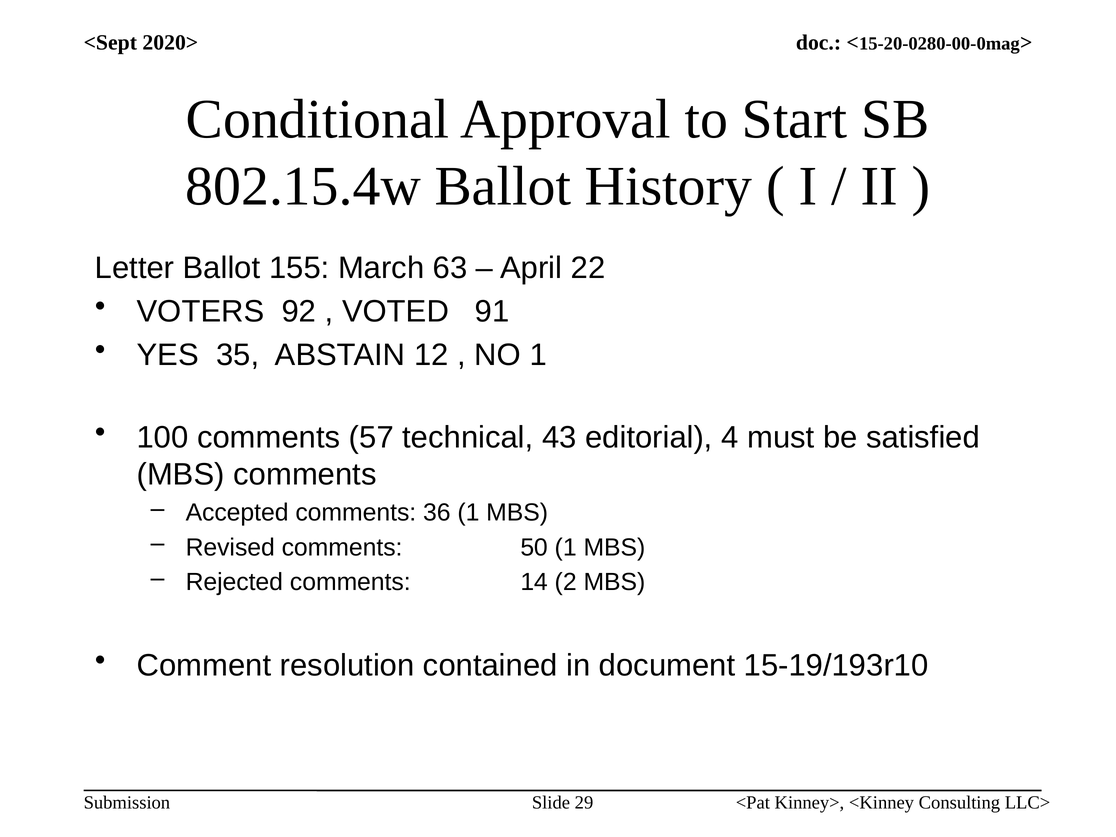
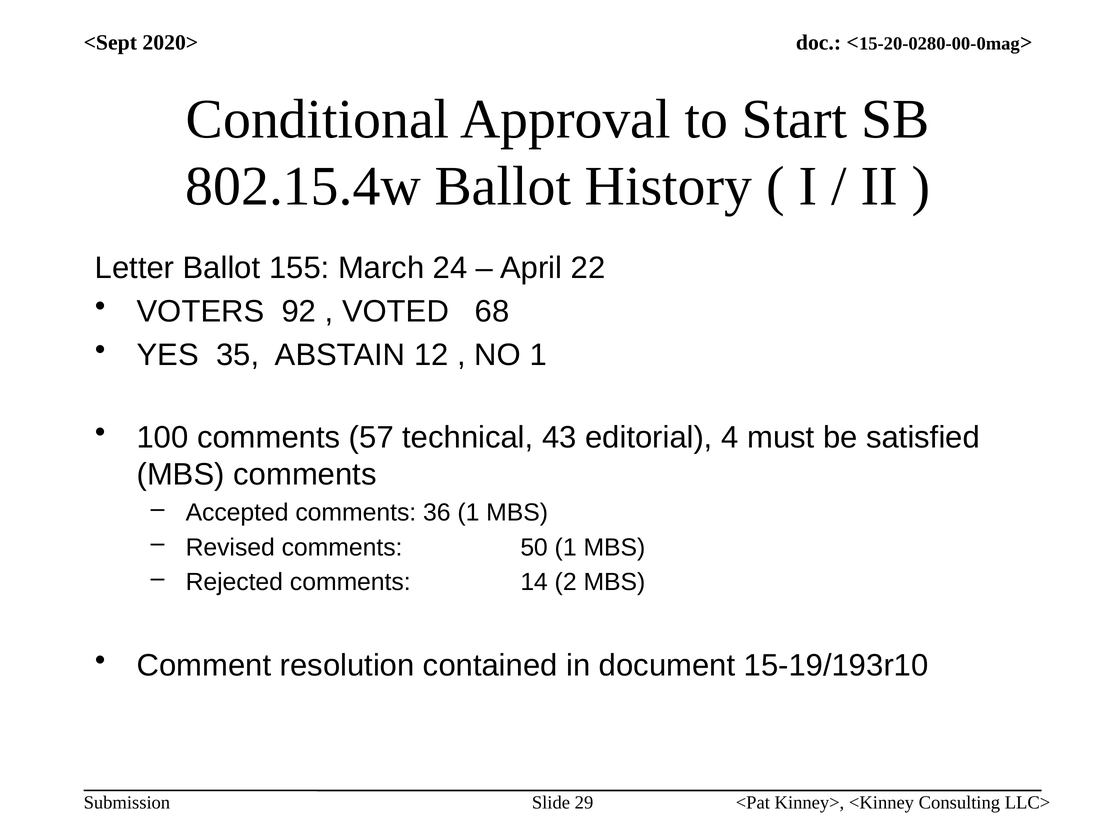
63: 63 -> 24
91: 91 -> 68
